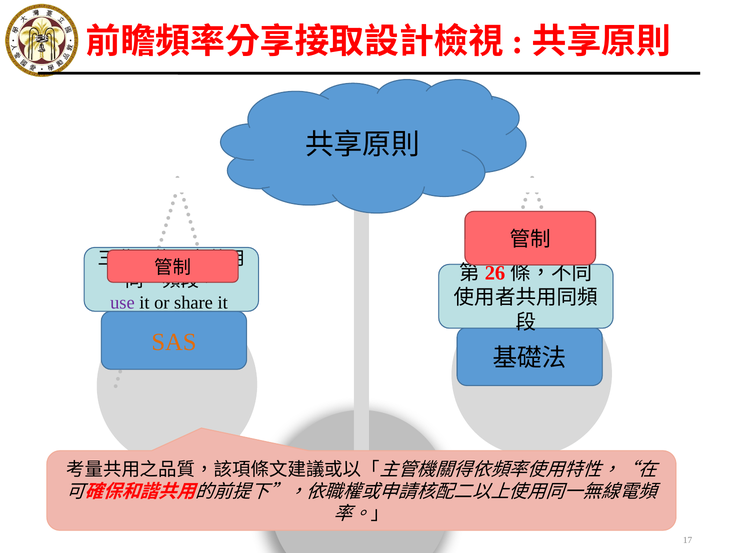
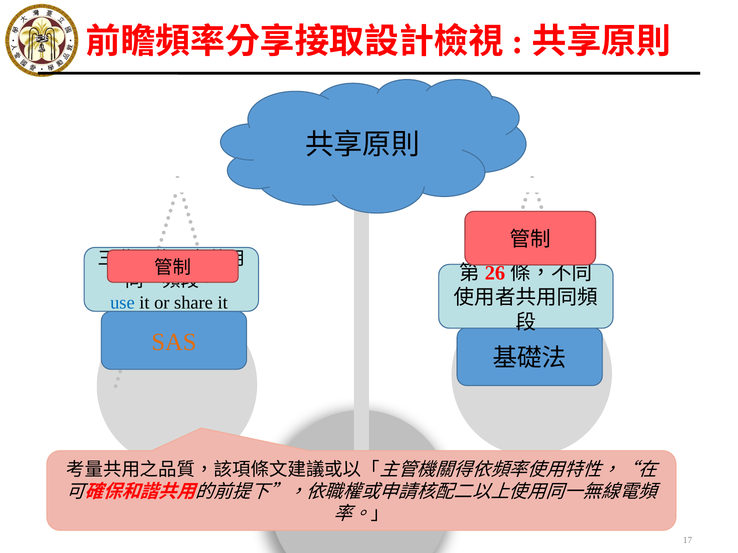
use colour: purple -> blue
